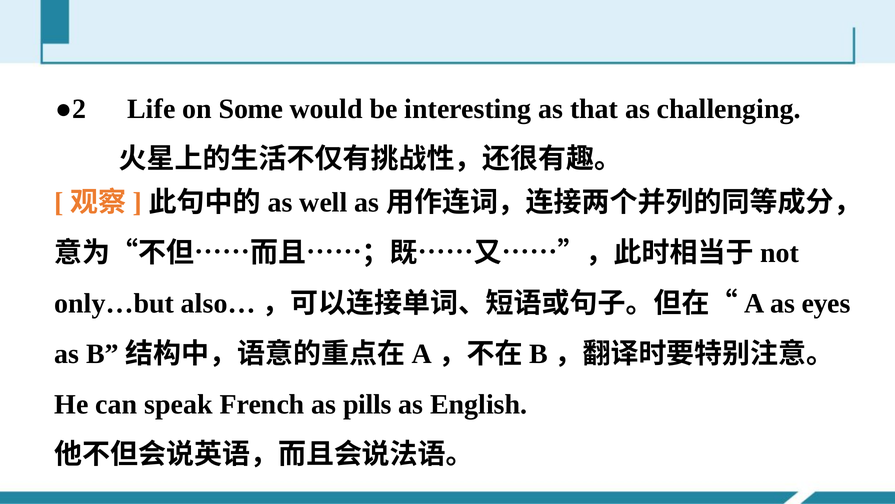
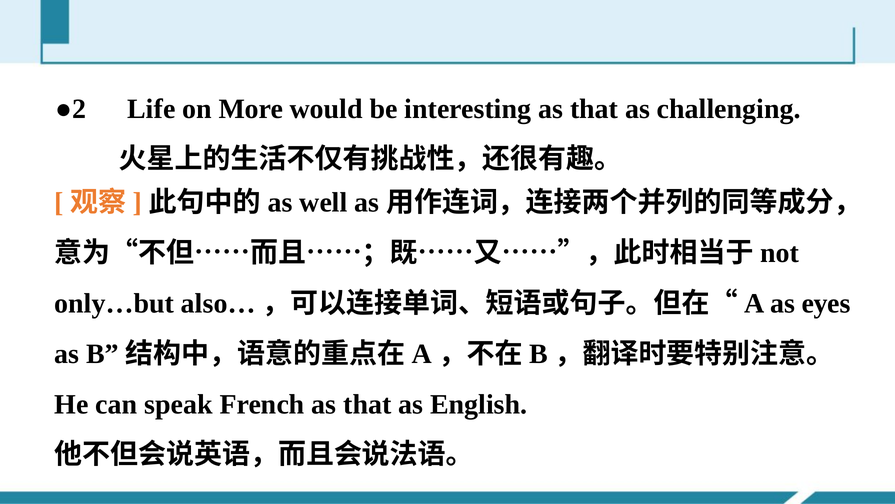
Some: Some -> More
French as pills: pills -> that
